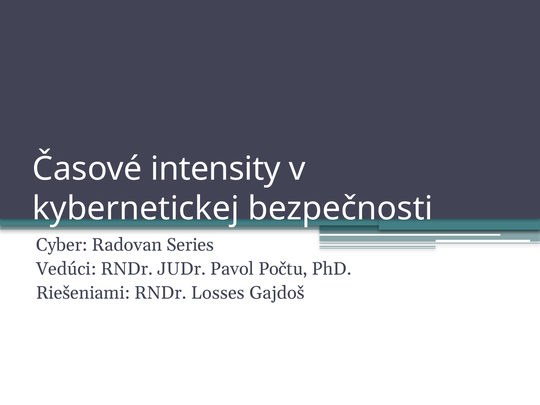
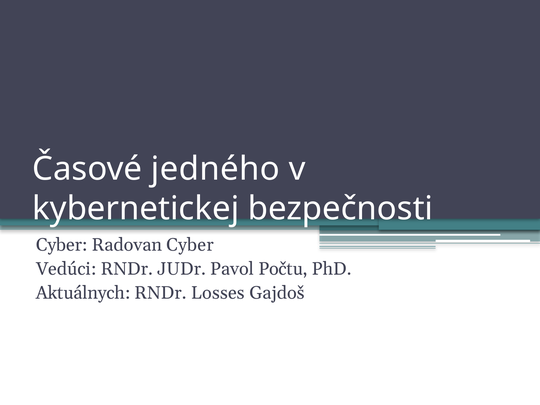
intensity: intensity -> jedného
Radovan Series: Series -> Cyber
Riešeniami: Riešeniami -> Aktuálnych
